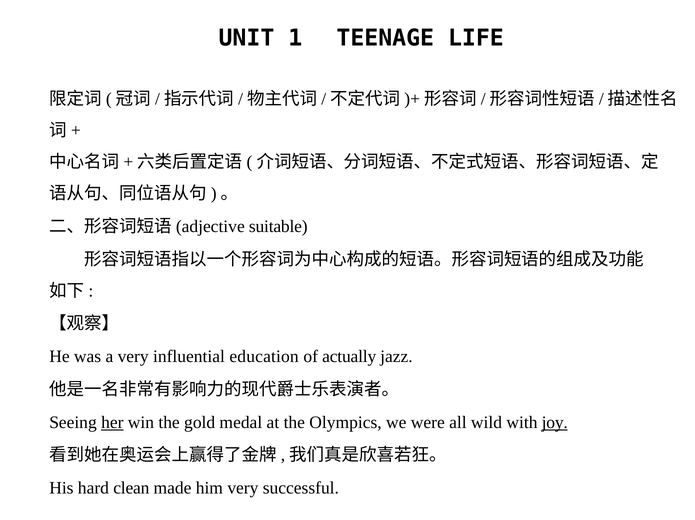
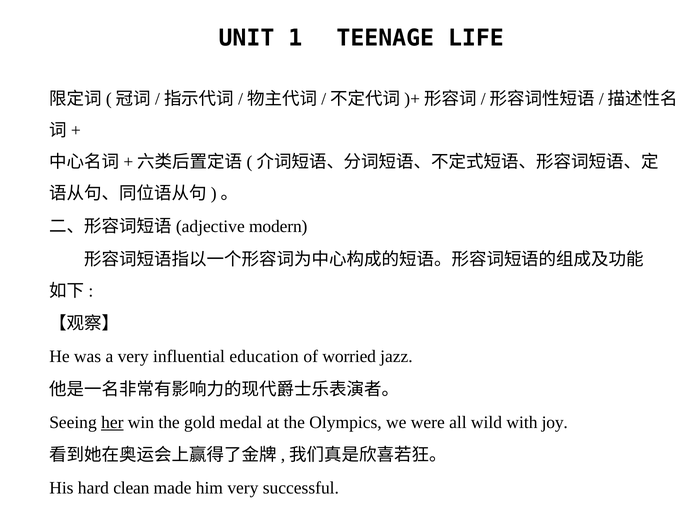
suitable: suitable -> modern
actually: actually -> worried
joy underline: present -> none
